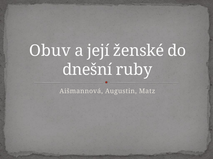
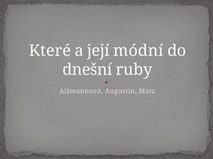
Obuv: Obuv -> Které
ženské: ženské -> módní
